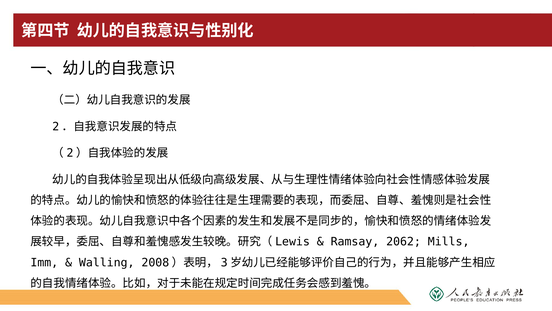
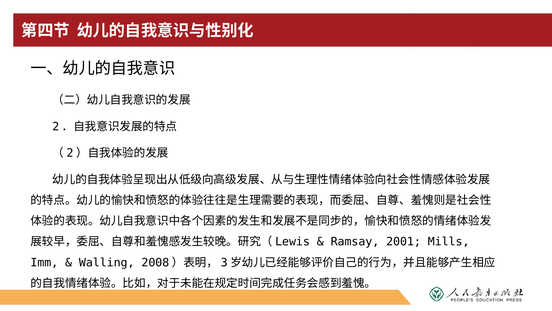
2062: 2062 -> 2001
